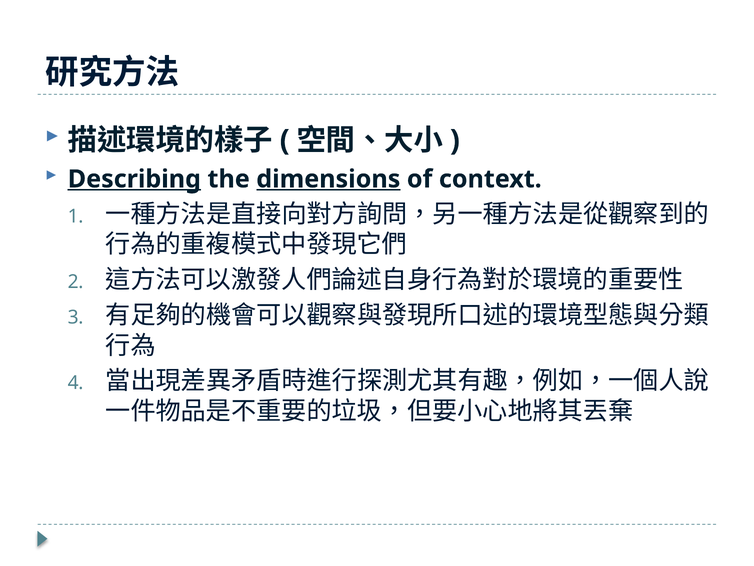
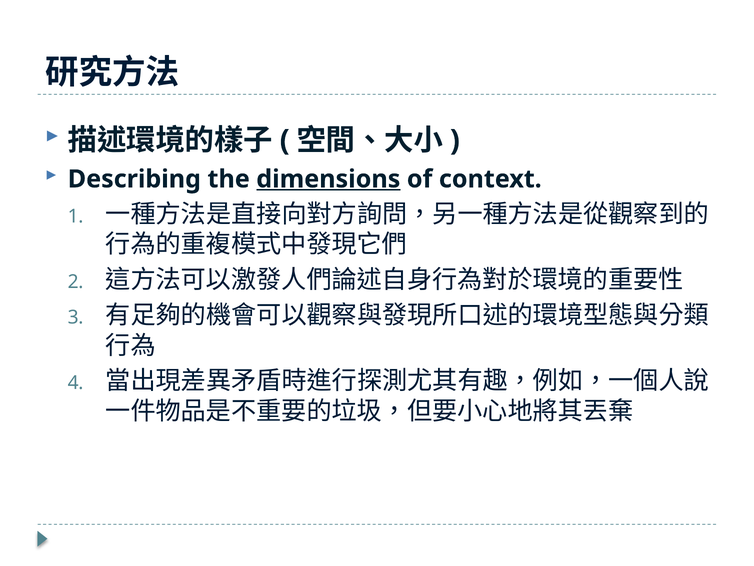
Describing underline: present -> none
